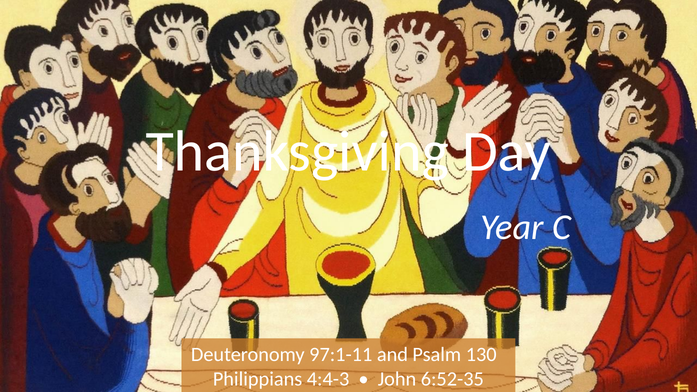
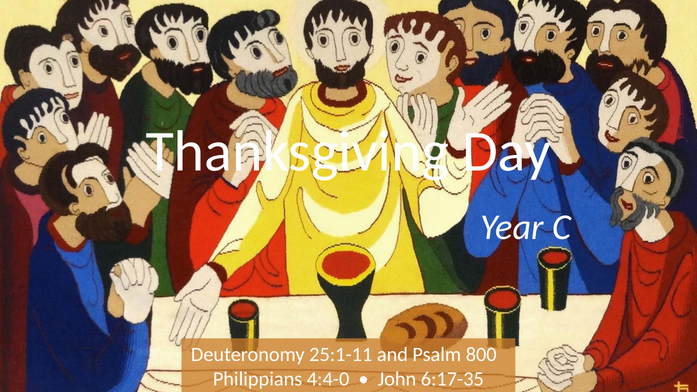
97:1-11: 97:1-11 -> 25:1-11
130: 130 -> 800
4:4-3: 4:4-3 -> 4:4-0
6:52-35: 6:52-35 -> 6:17-35
